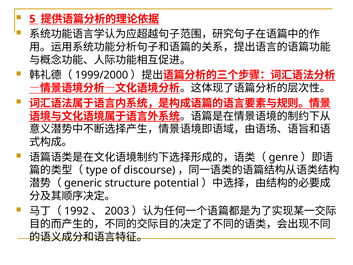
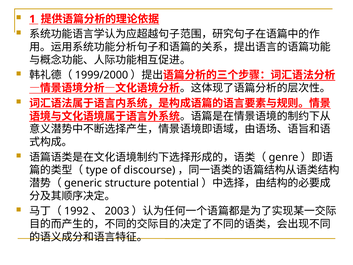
5: 5 -> 1
